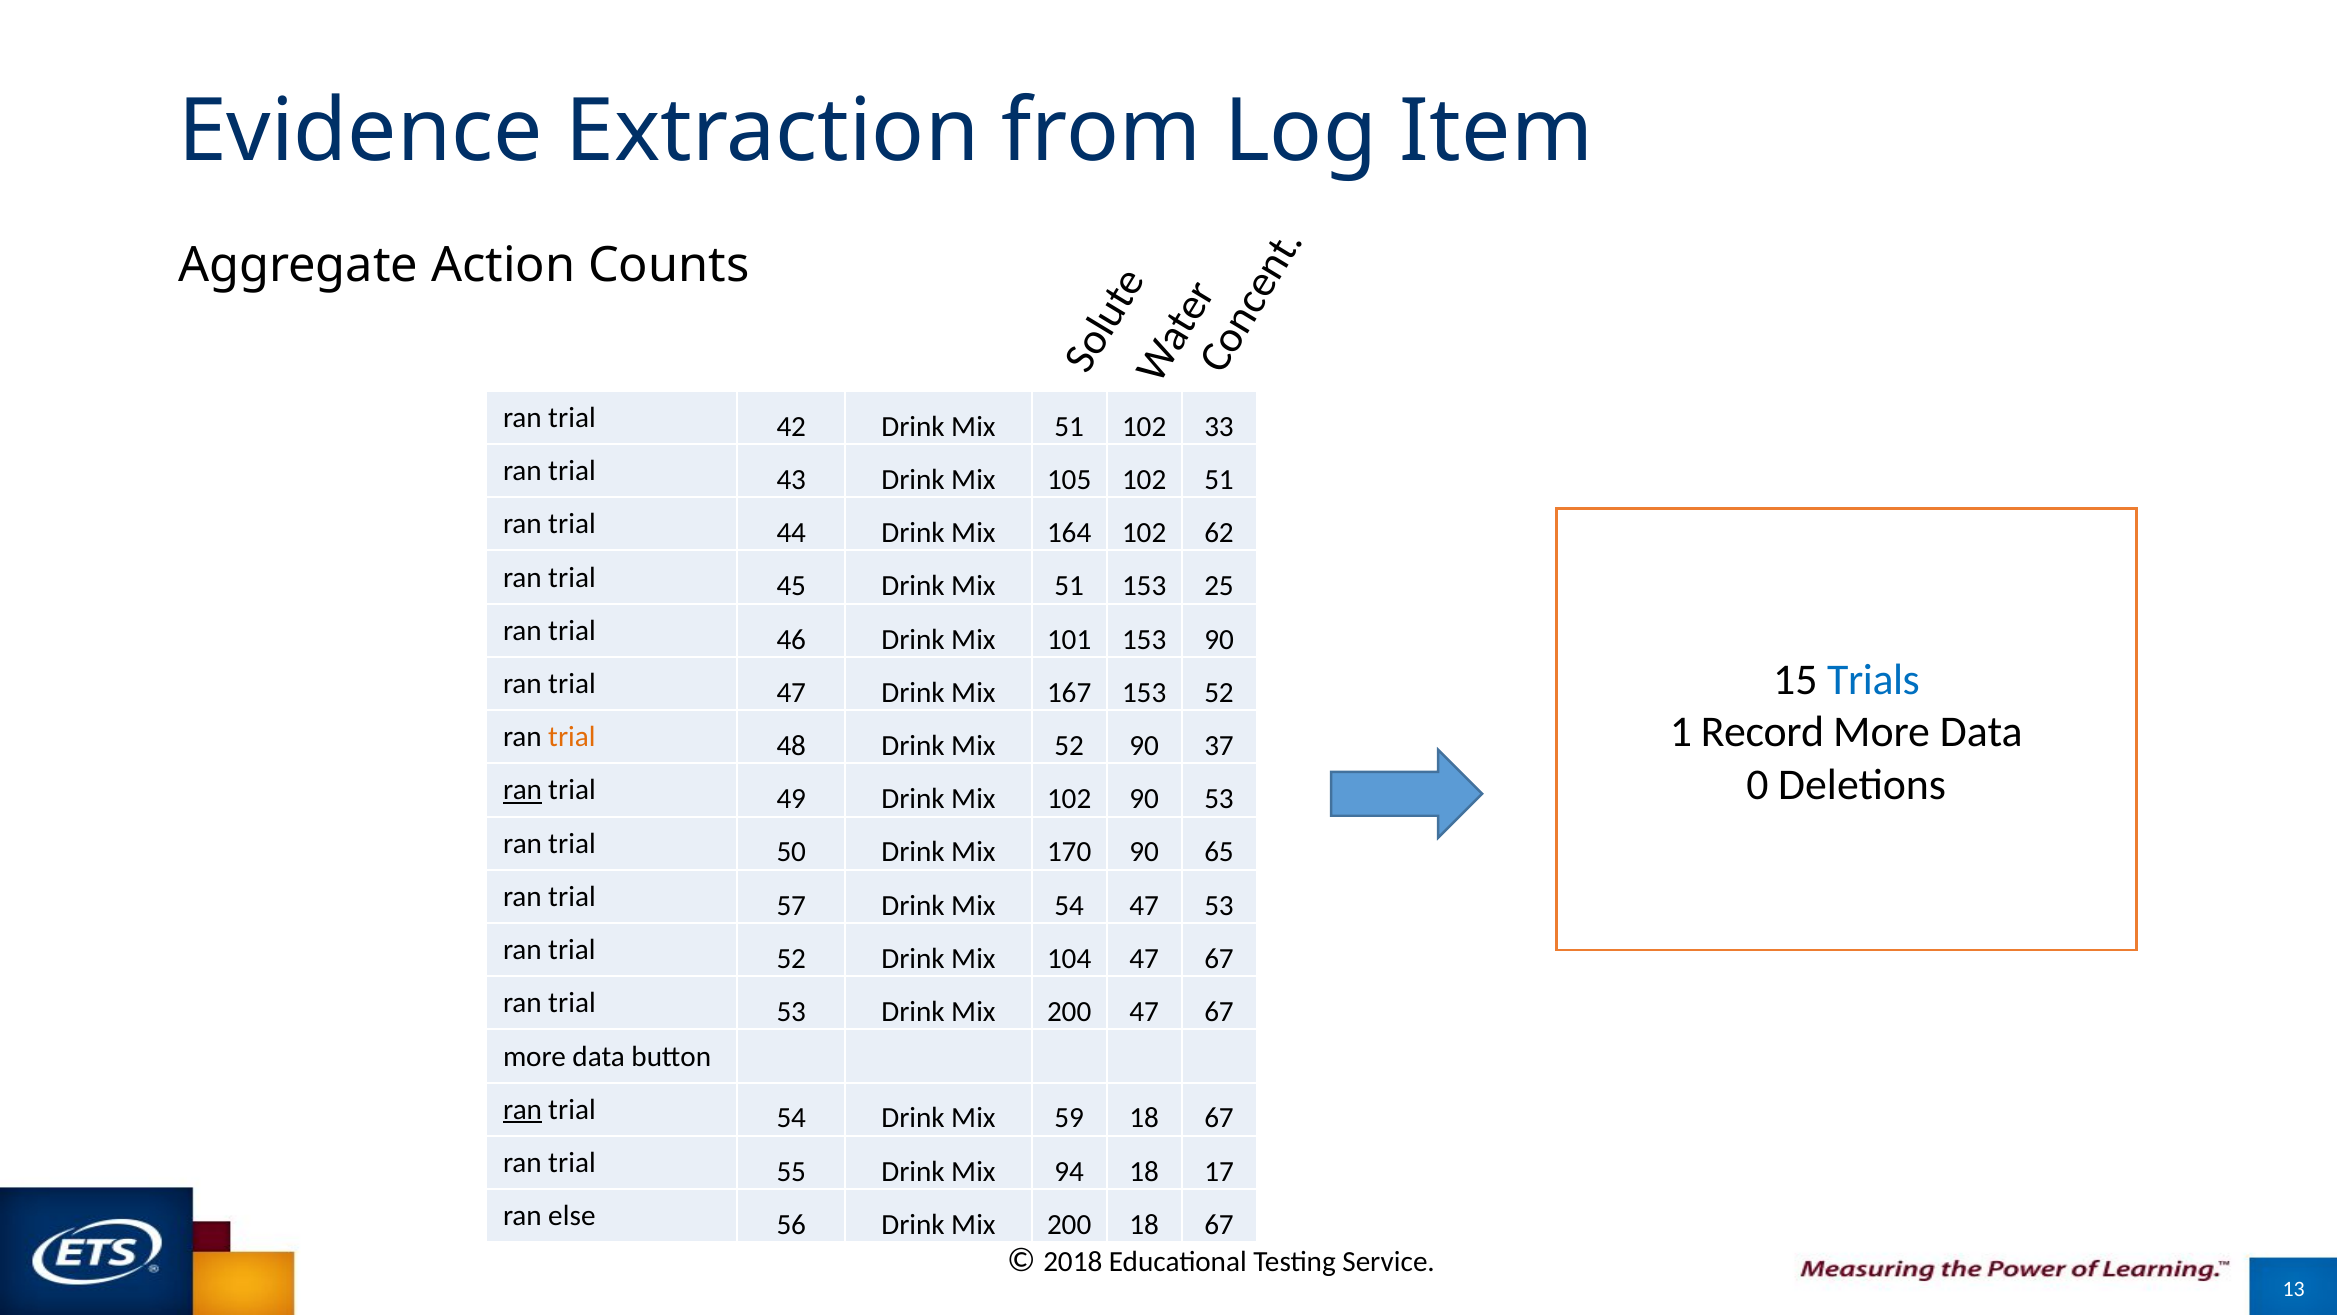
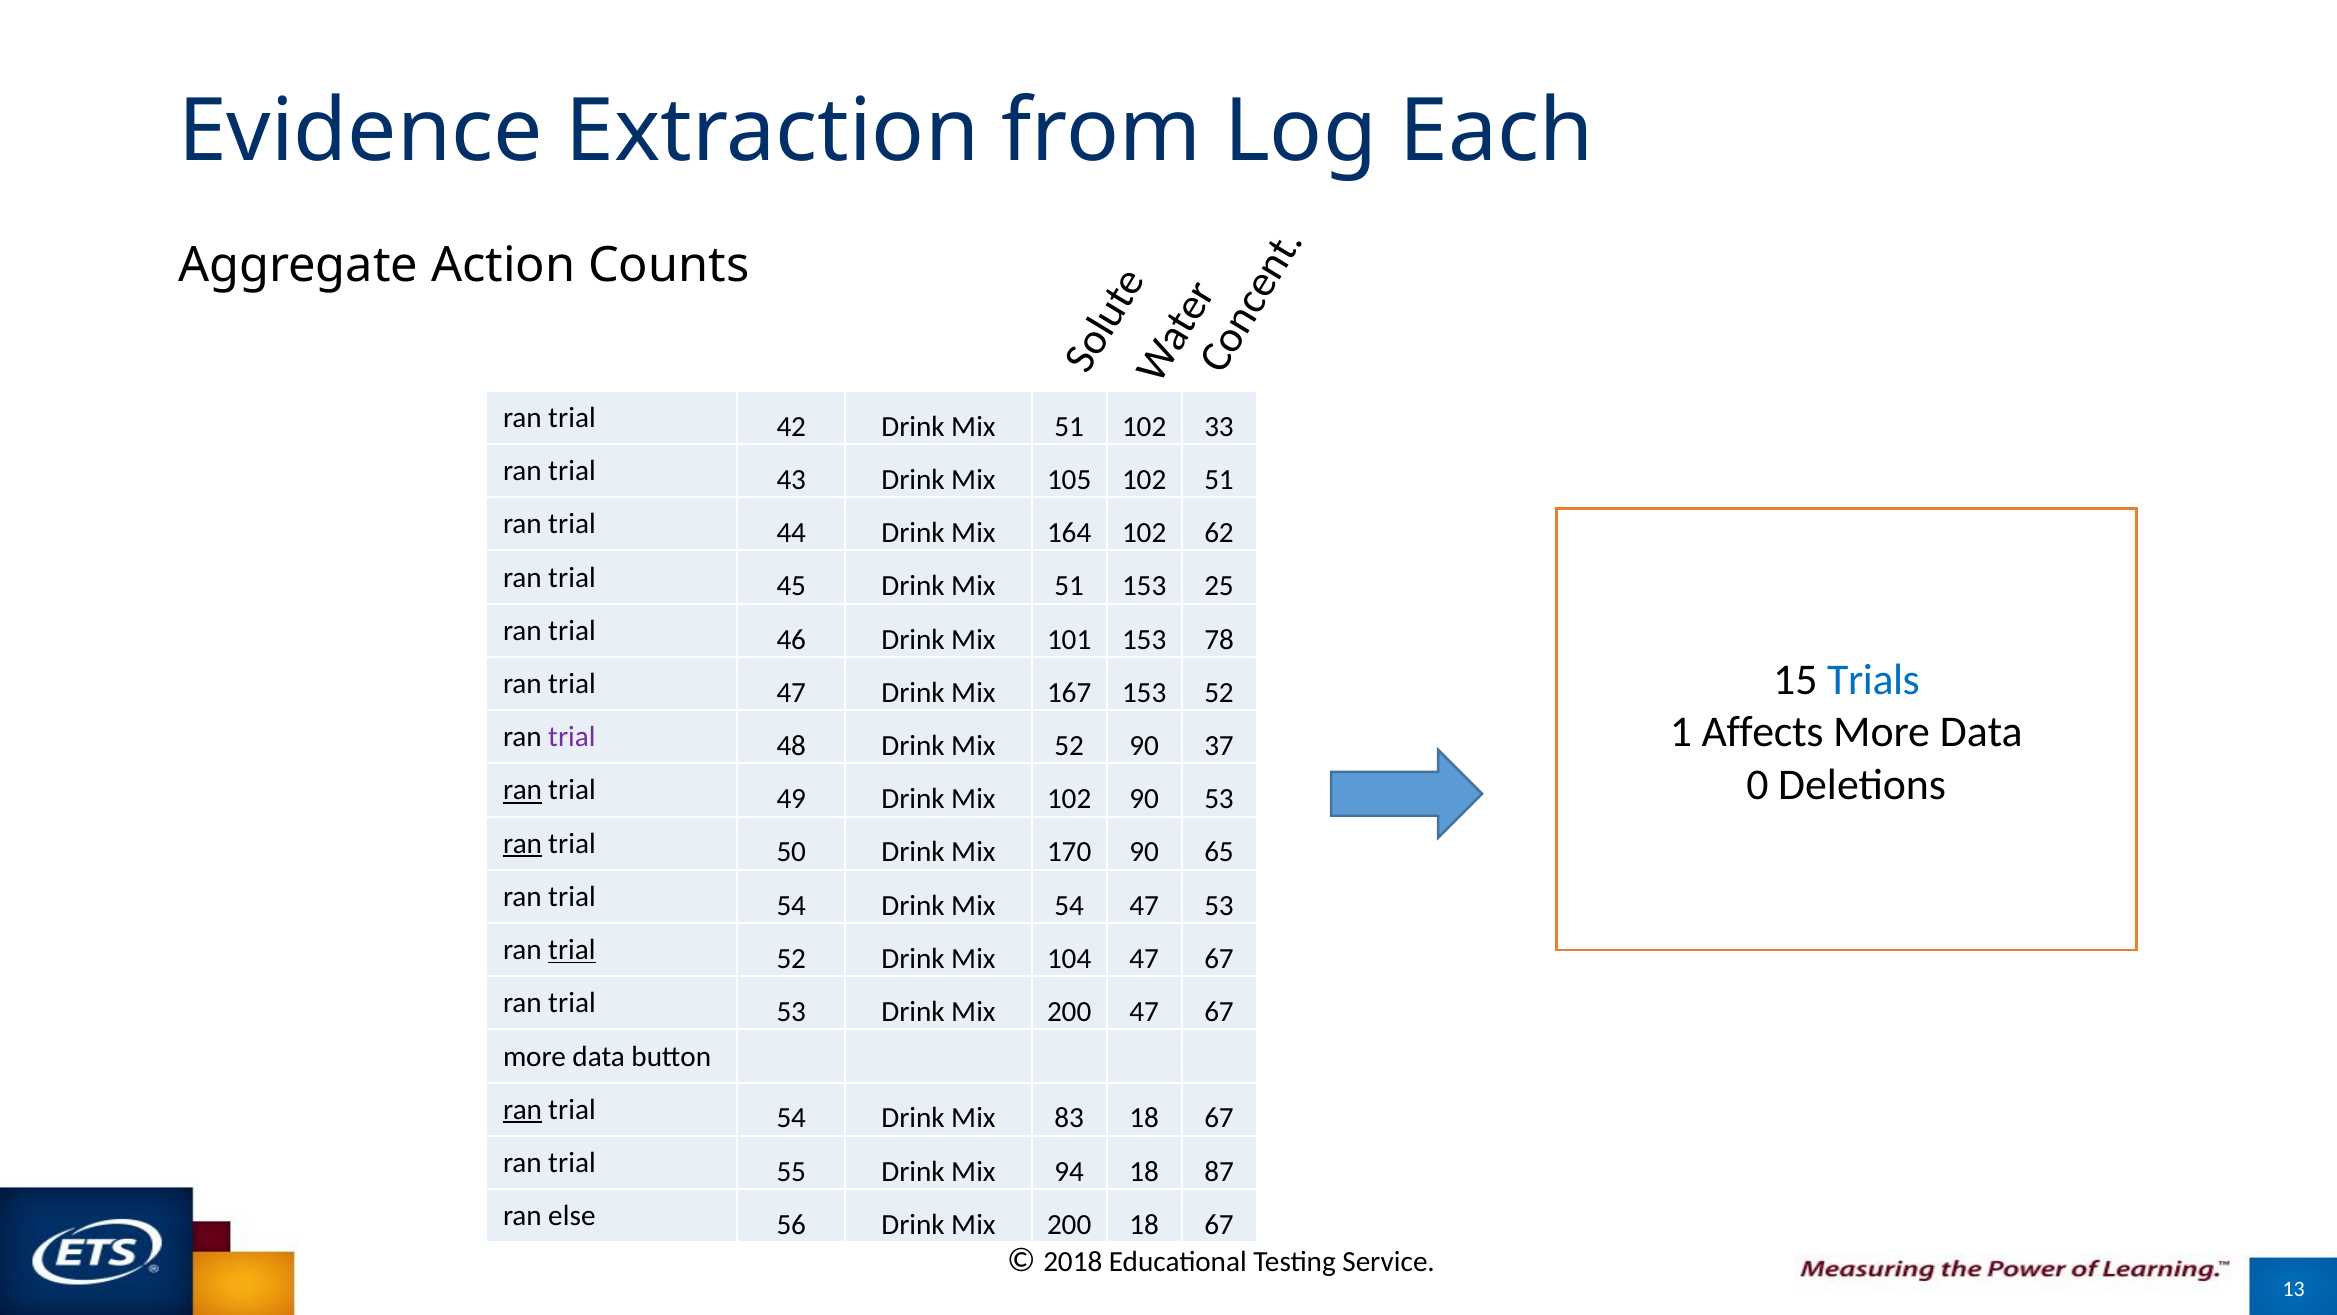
Item: Item -> Each
153 90: 90 -> 78
Record: Record -> Affects
trial at (572, 737) colour: orange -> purple
ran at (523, 843) underline: none -> present
57 at (791, 905): 57 -> 54
trial at (572, 950) underline: none -> present
59: 59 -> 83
17: 17 -> 87
